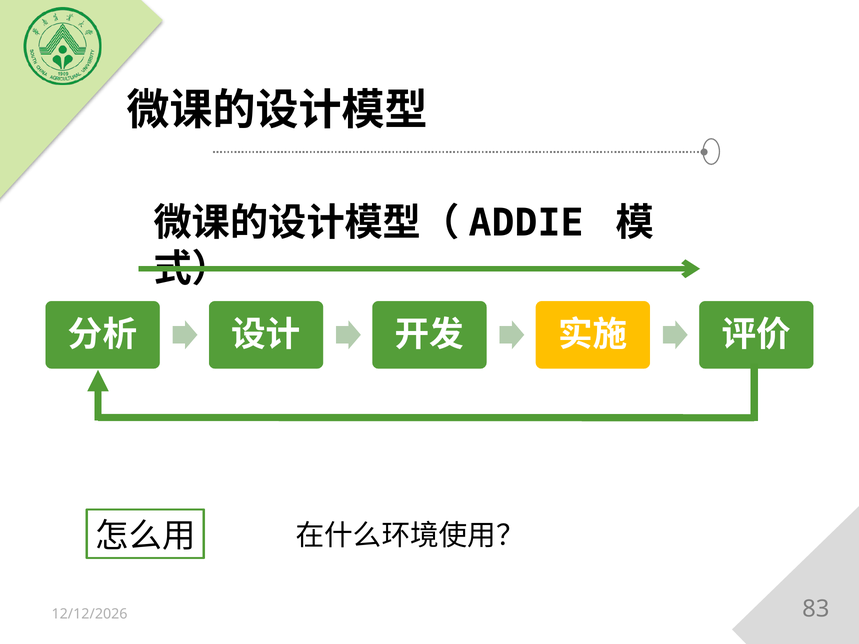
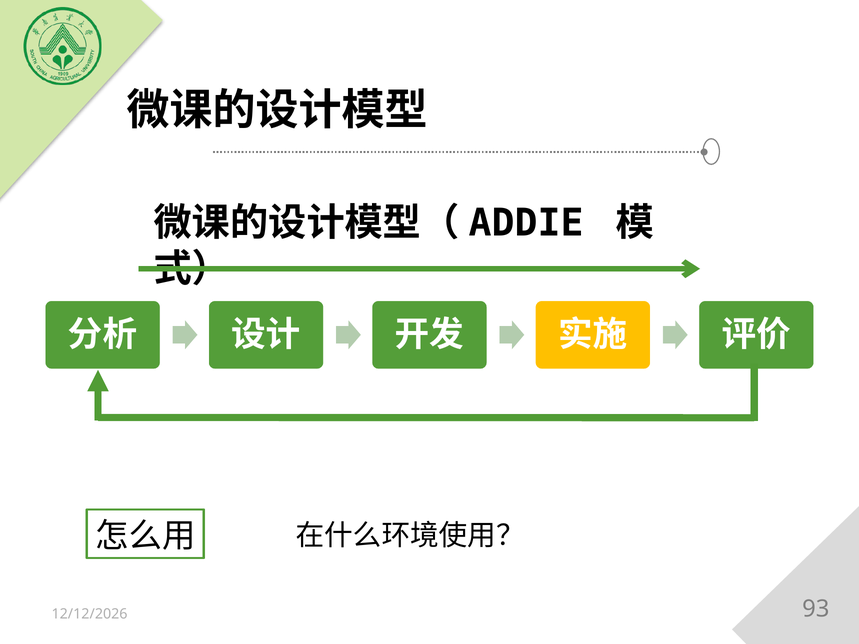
83: 83 -> 93
